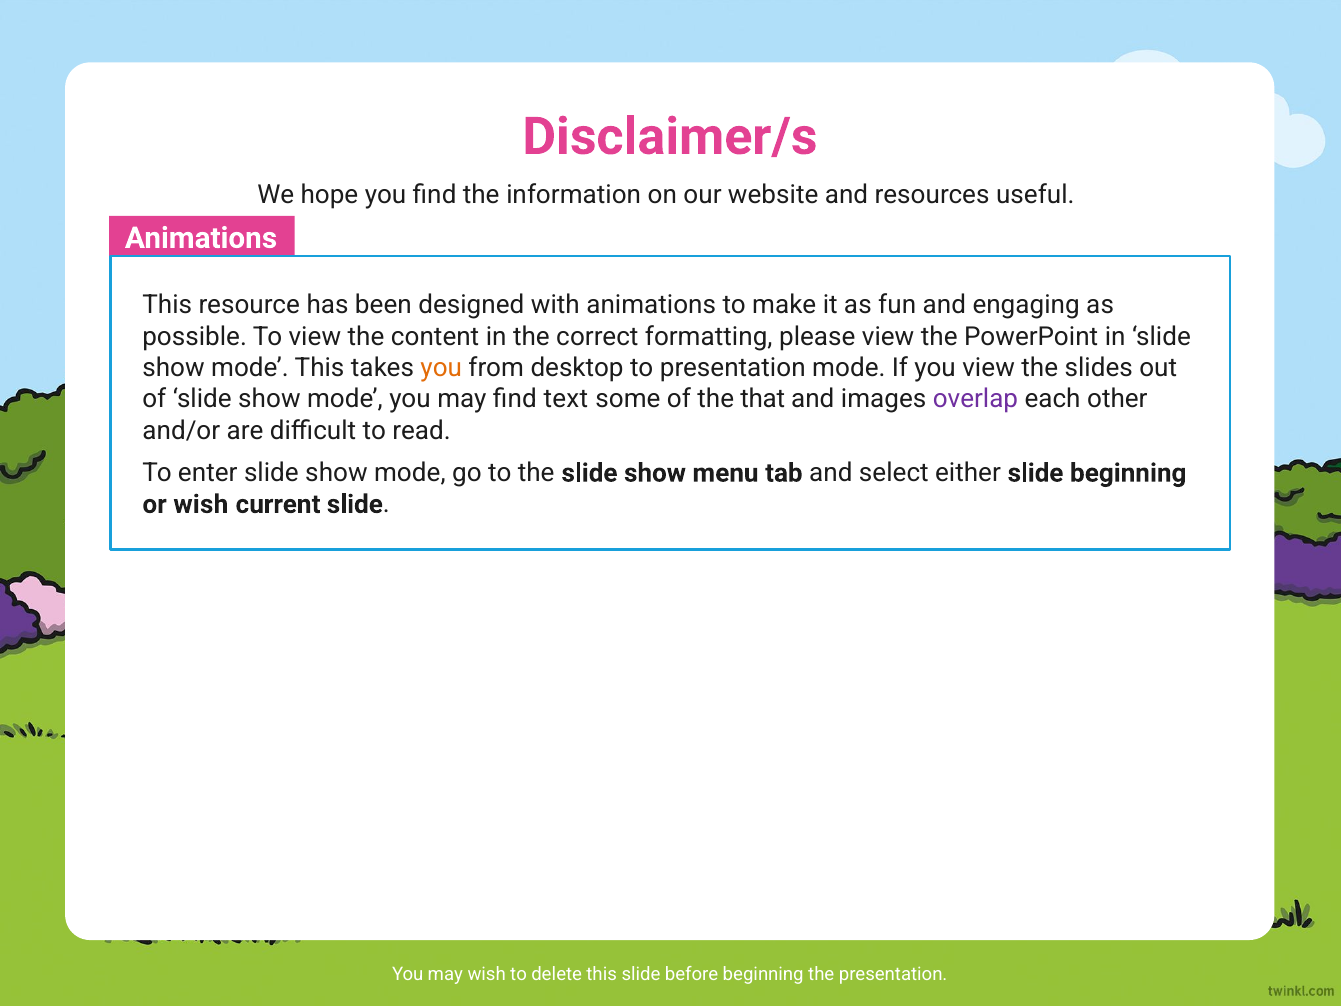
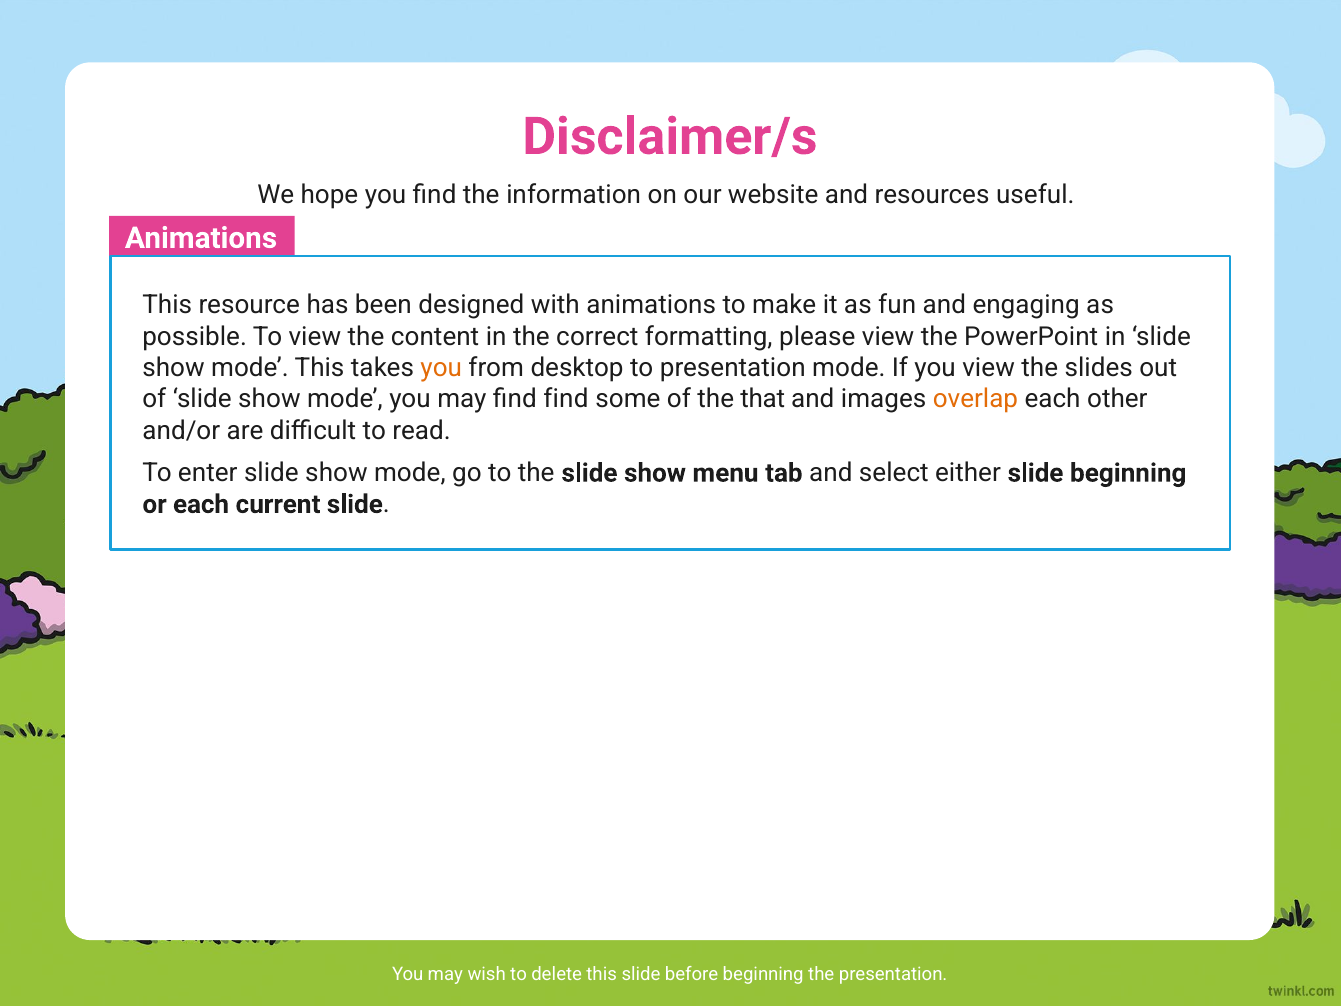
find text: text -> find
overlap colour: purple -> orange
or wish: wish -> each
